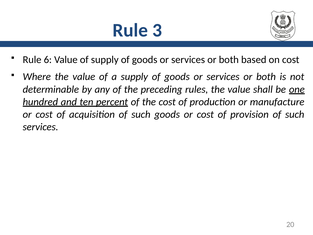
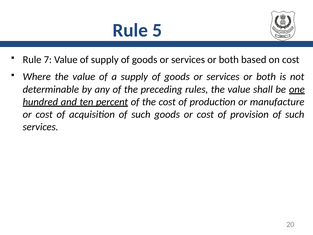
3: 3 -> 5
6: 6 -> 7
